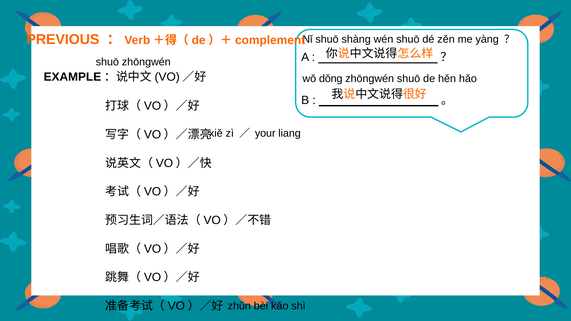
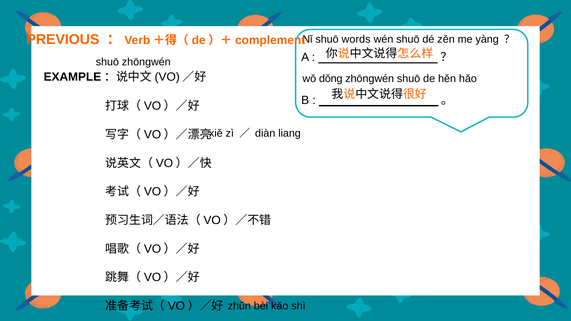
shàng: shàng -> words
your: your -> diàn
